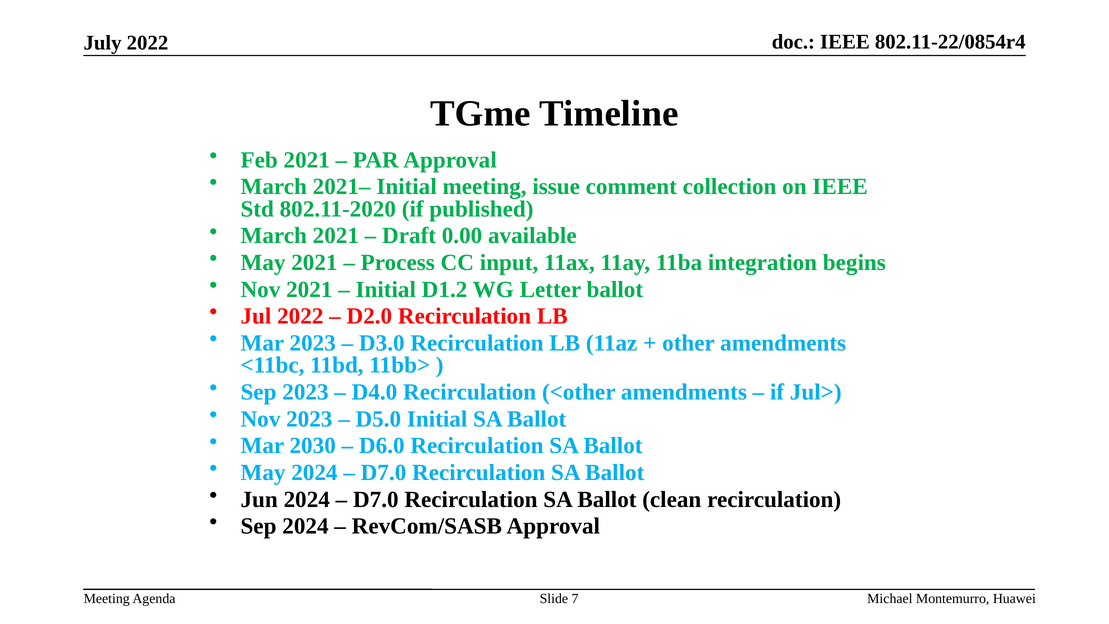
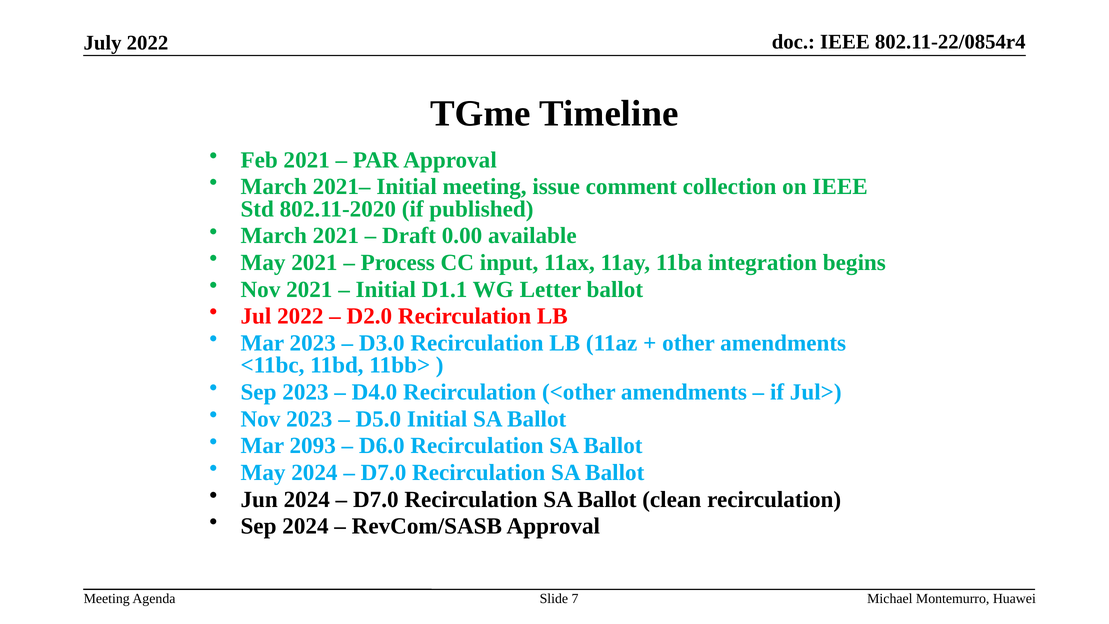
D1.2: D1.2 -> D1.1
2030: 2030 -> 2093
